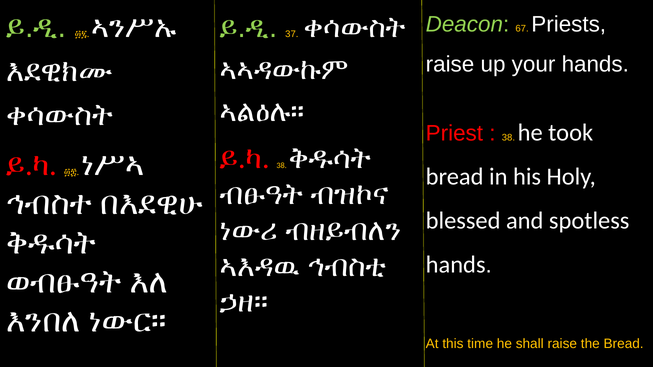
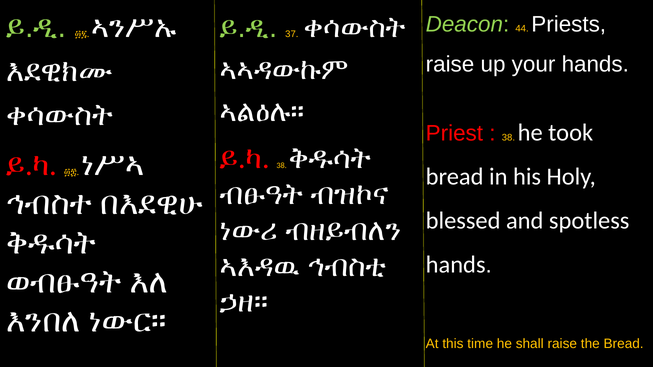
67: 67 -> 44
